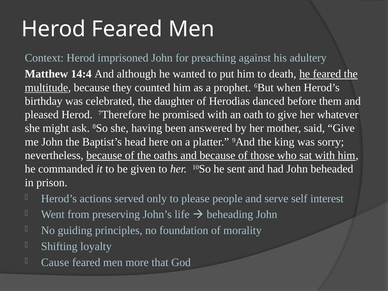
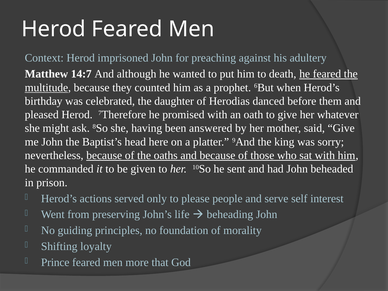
14:4: 14:4 -> 14:7
Cause: Cause -> Prince
